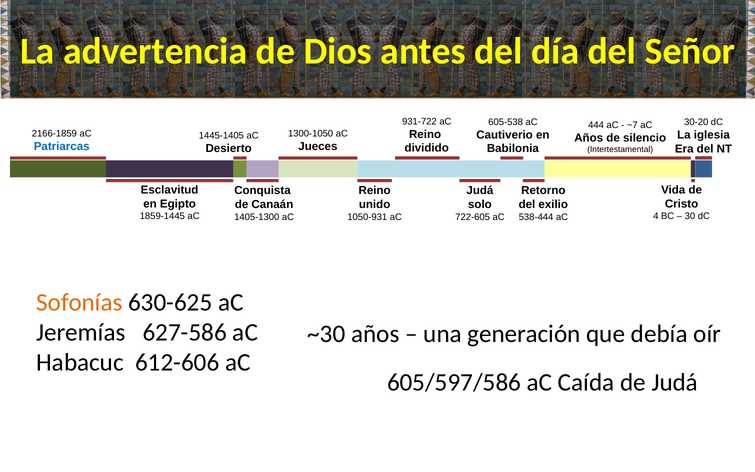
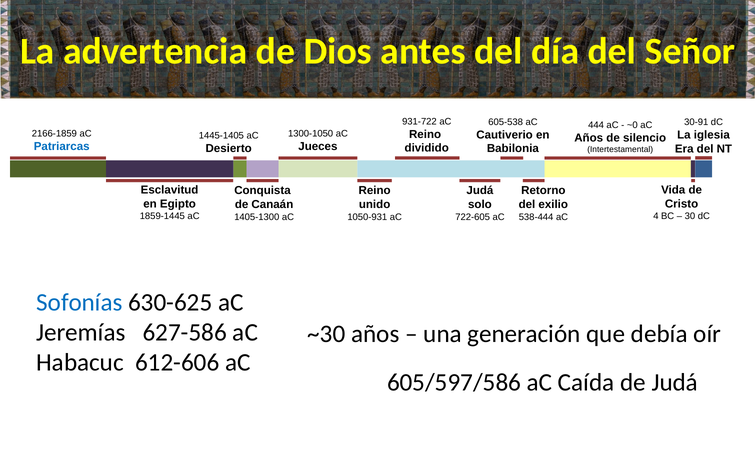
30-20: 30-20 -> 30-91
~7: ~7 -> ~0
Sofonías colour: orange -> blue
